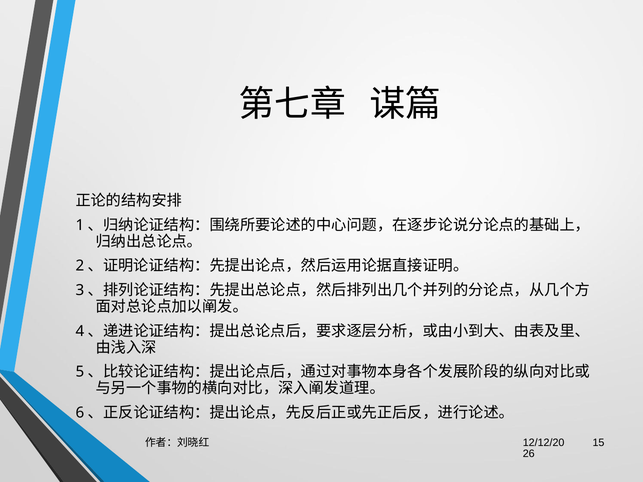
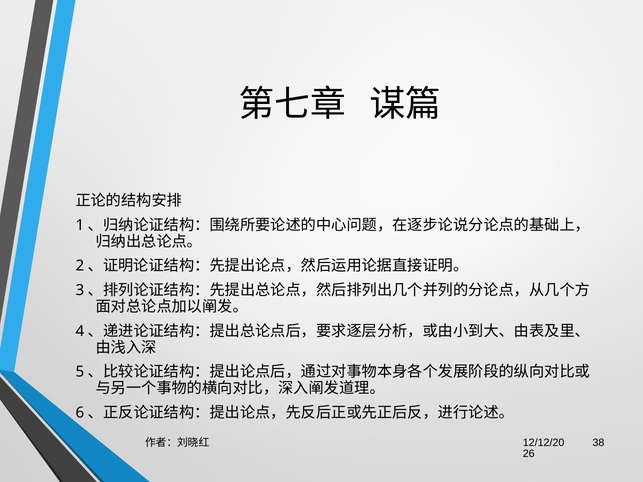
15: 15 -> 38
